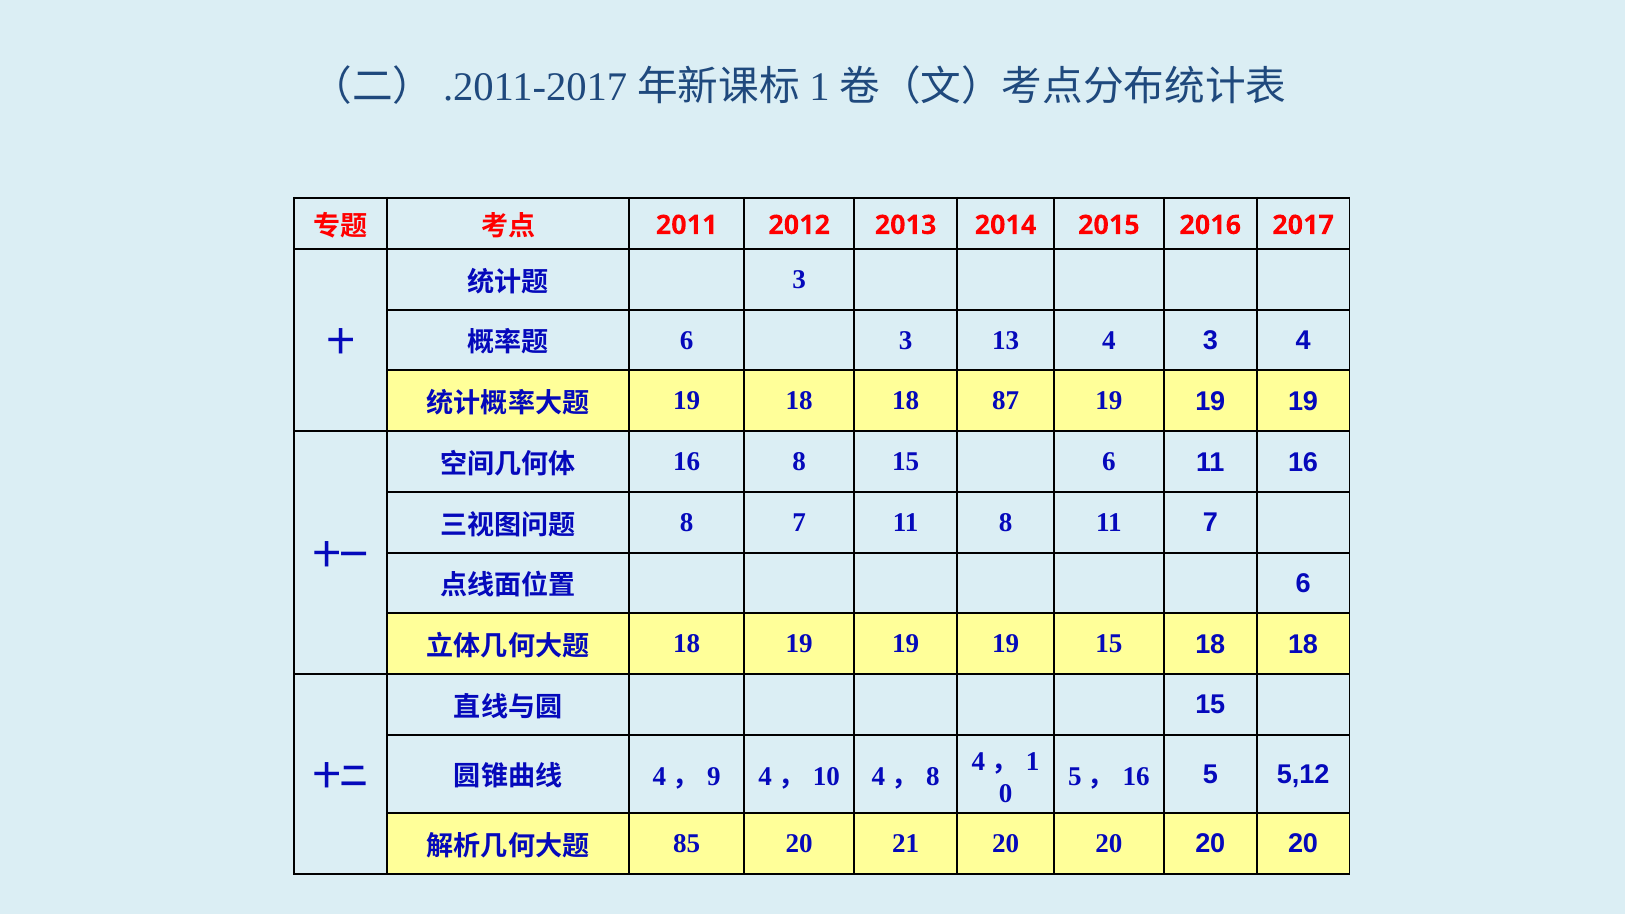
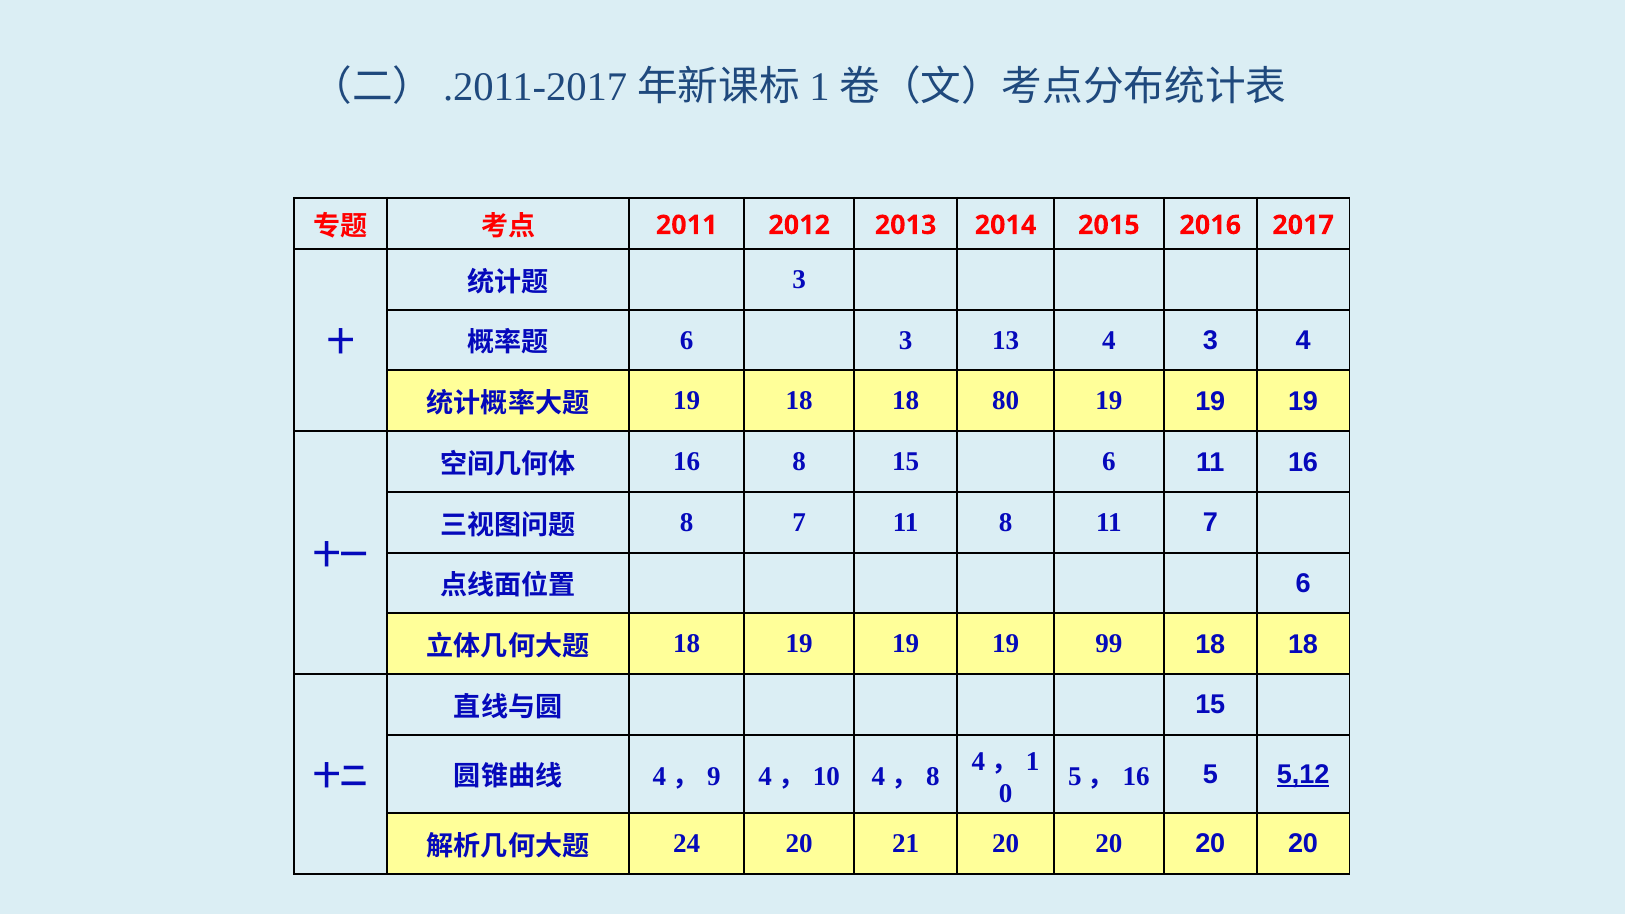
87: 87 -> 80
19 15: 15 -> 99
5,12 underline: none -> present
85: 85 -> 24
